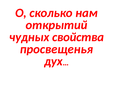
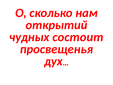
свойства: свойства -> состоит
